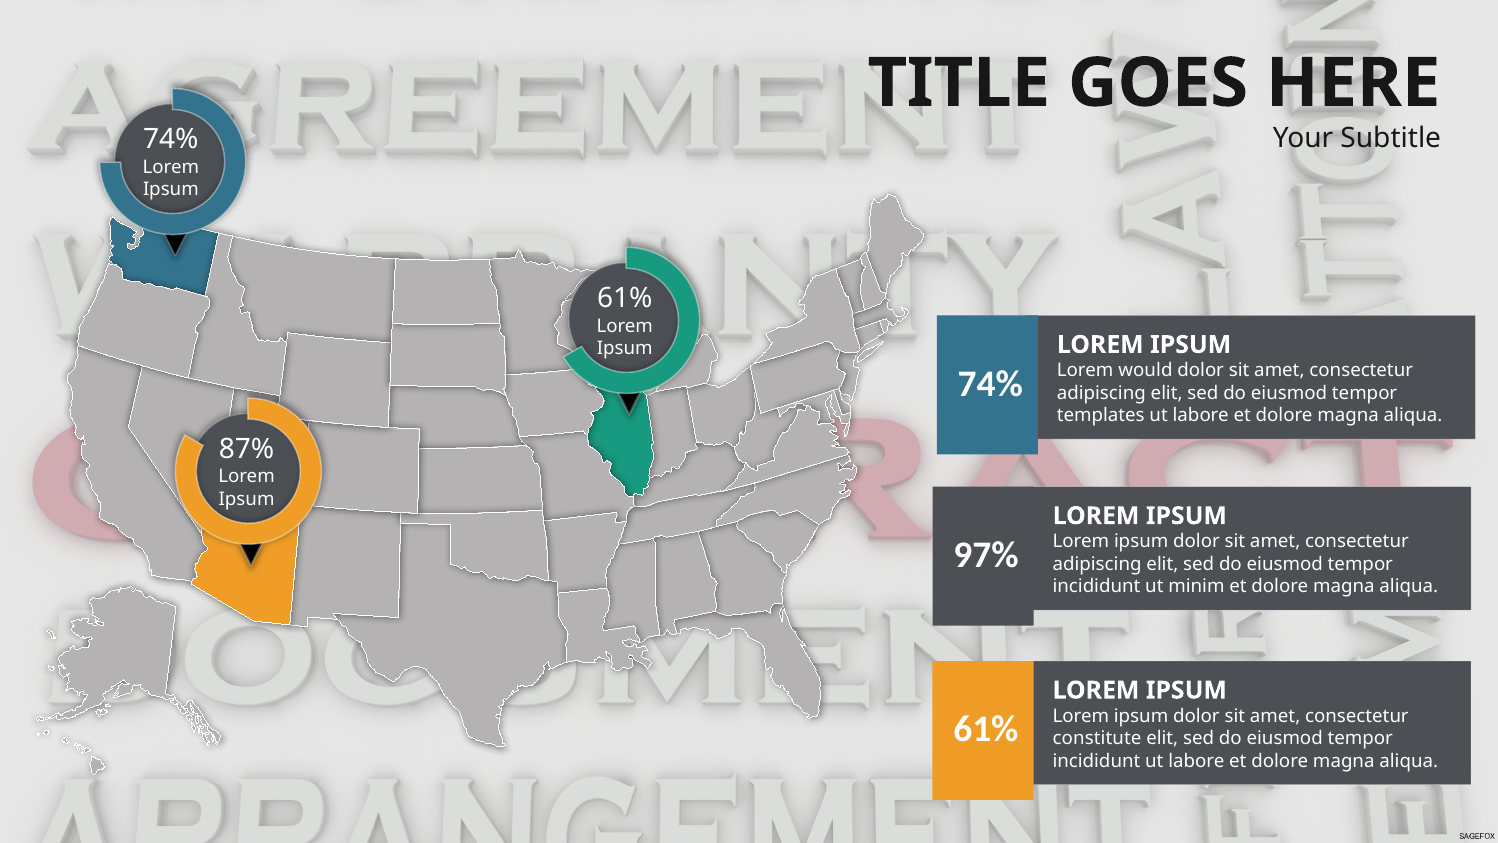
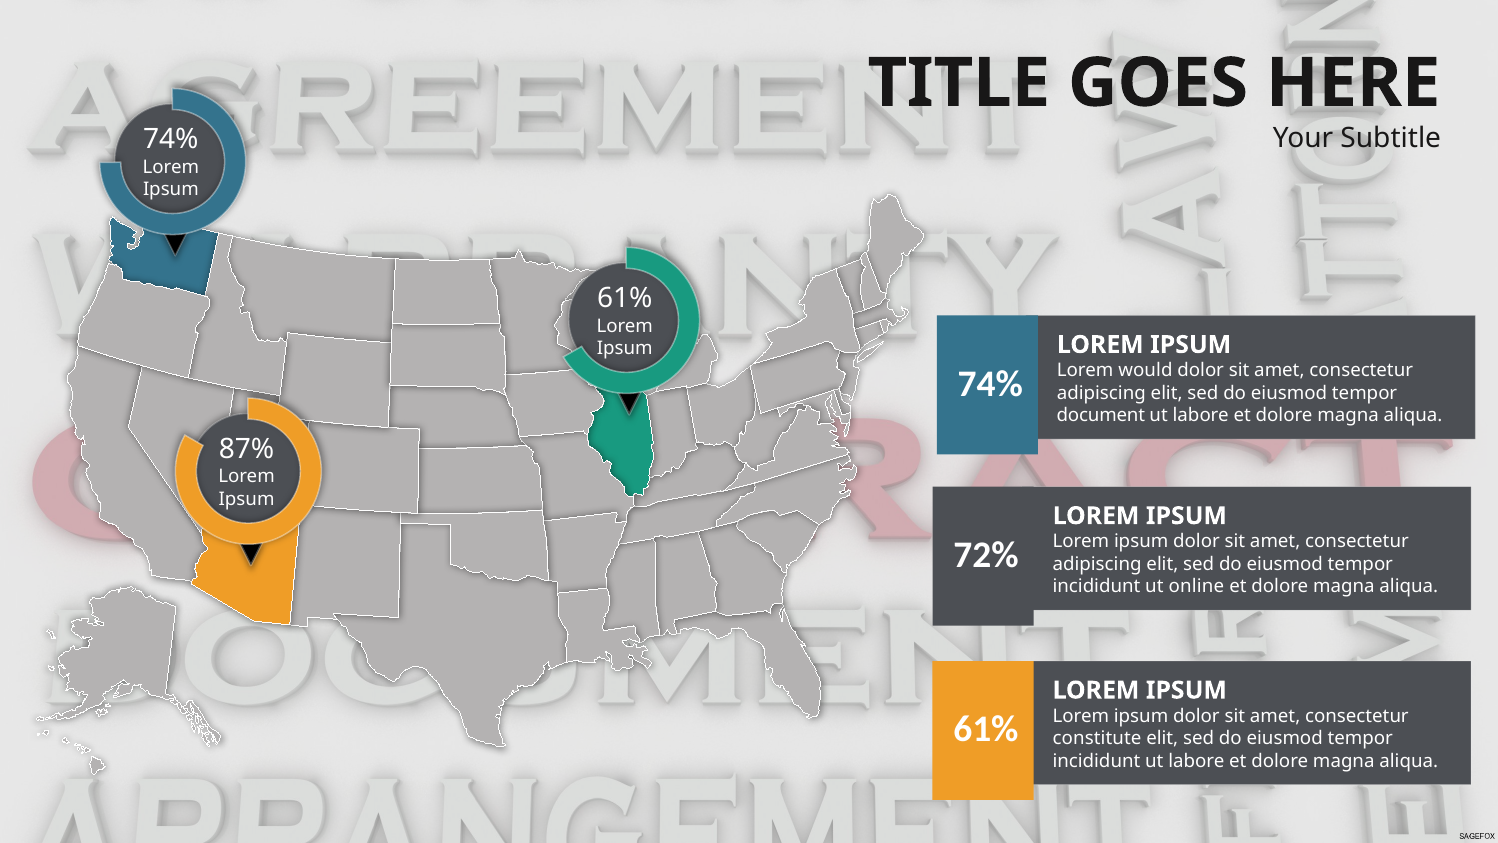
templates: templates -> document
97%: 97% -> 72%
minim: minim -> online
